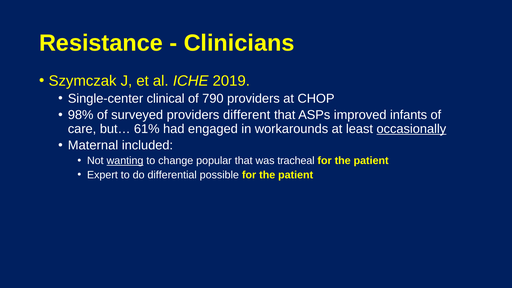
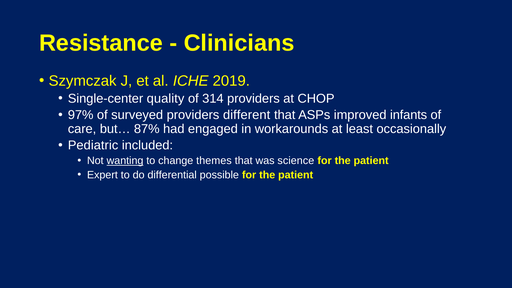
clinical: clinical -> quality
790: 790 -> 314
98%: 98% -> 97%
61%: 61% -> 87%
occasionally underline: present -> none
Maternal: Maternal -> Pediatric
popular: popular -> themes
tracheal: tracheal -> science
